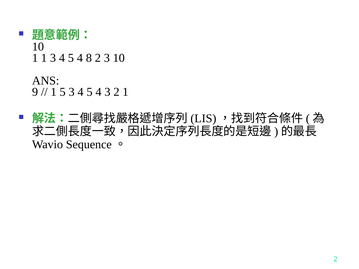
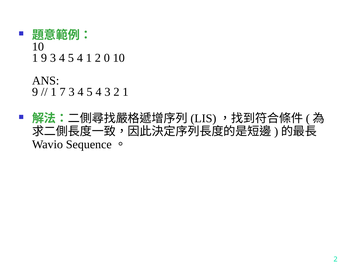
1 1: 1 -> 9
4 8: 8 -> 1
2 3: 3 -> 0
1 5: 5 -> 7
